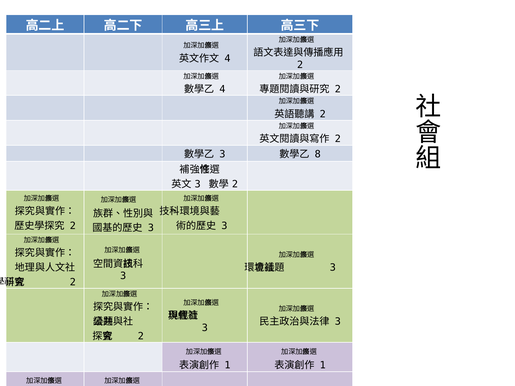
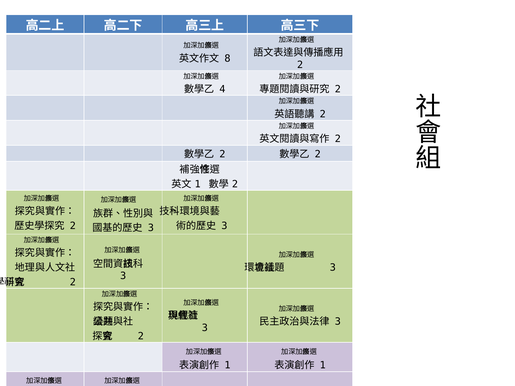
4 at (227, 58): 4 -> 8
3 at (222, 154): 3 -> 2
8 at (318, 154): 8 -> 2
3 at (198, 184): 3 -> 1
